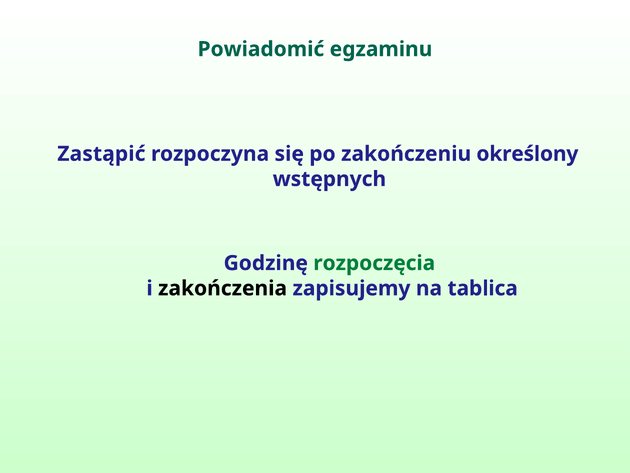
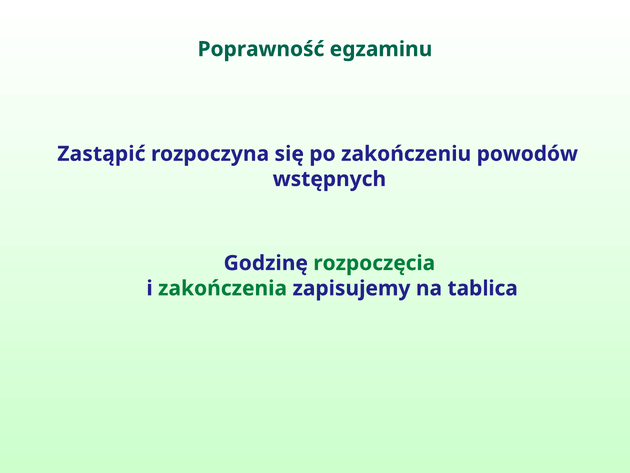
Powiadomić: Powiadomić -> Poprawność
określony: określony -> powodów
zakończenia colour: black -> green
